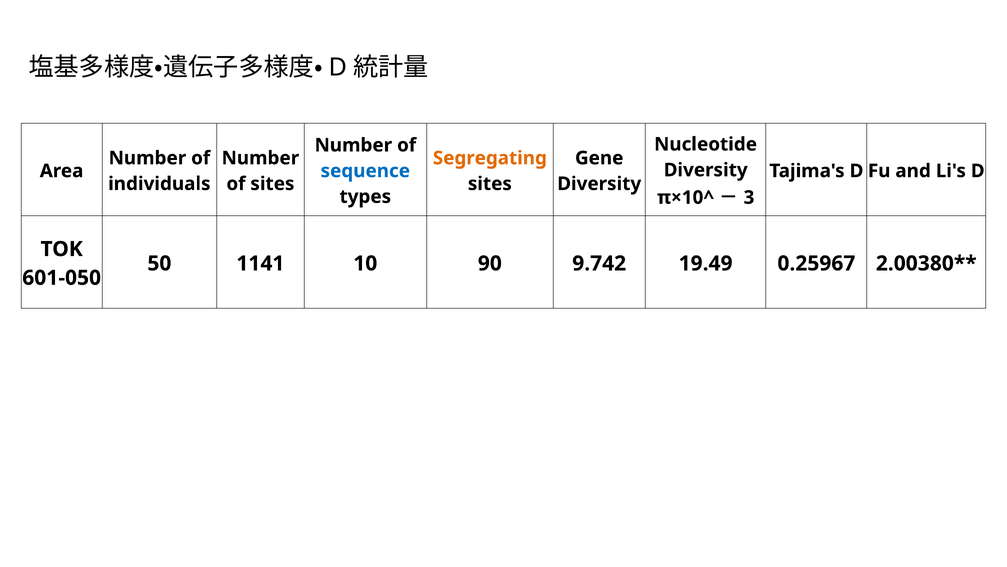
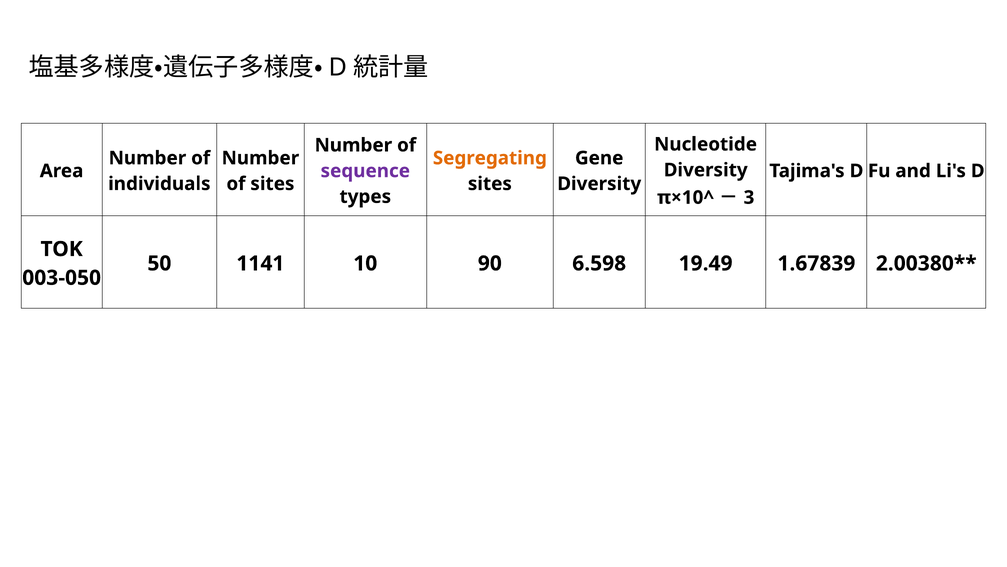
sequence colour: blue -> purple
9.742: 9.742 -> 6.598
0.25967: 0.25967 -> 1.67839
601-050: 601-050 -> 003-050
